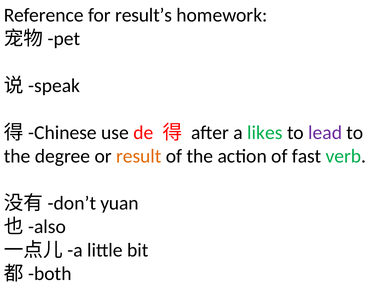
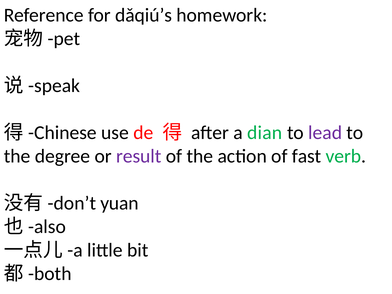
result’s: result’s -> dǎqiú’s
likes: likes -> dian
result colour: orange -> purple
